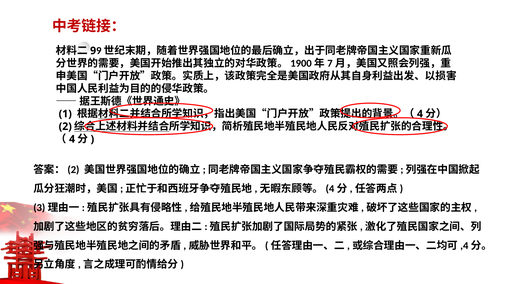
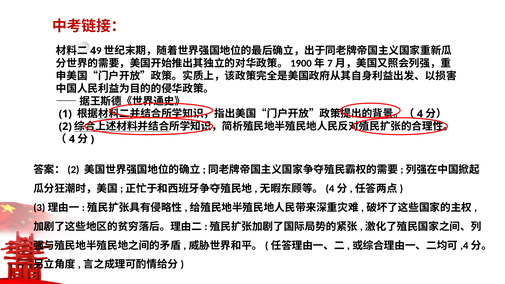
9 at (93, 51): 9 -> 4
